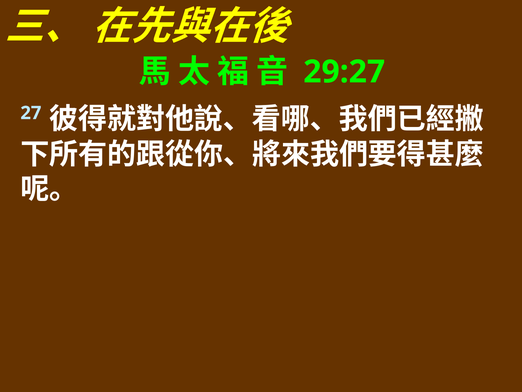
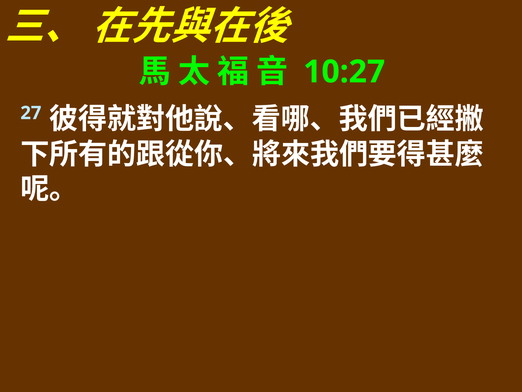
29:27: 29:27 -> 10:27
